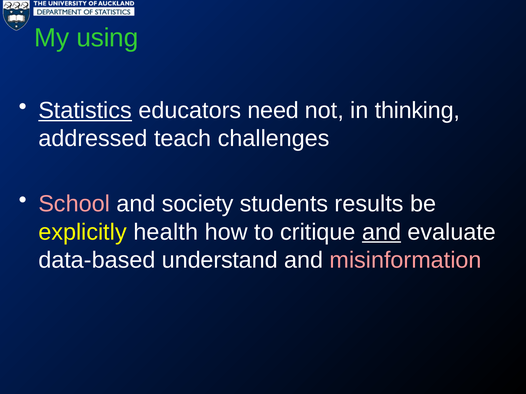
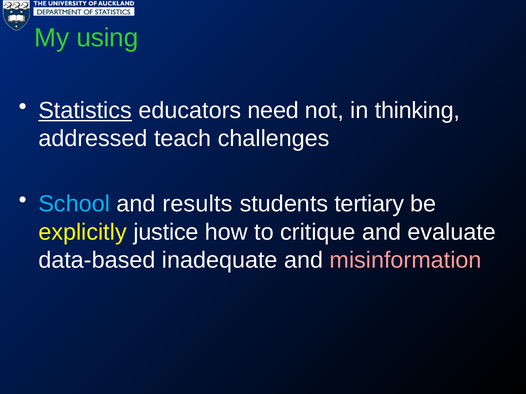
School colour: pink -> light blue
society: society -> results
results: results -> tertiary
health: health -> justice
and at (382, 232) underline: present -> none
understand: understand -> inadequate
